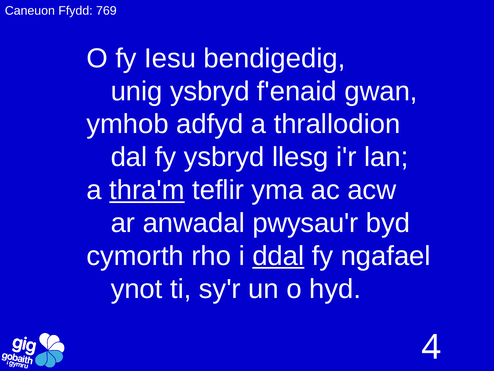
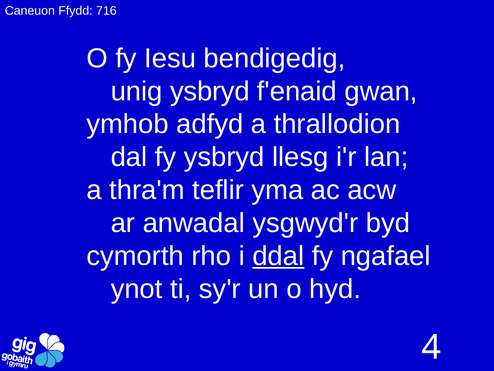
769: 769 -> 716
thra'm underline: present -> none
pwysau'r: pwysau'r -> ysgwyd'r
